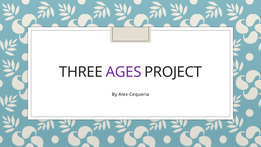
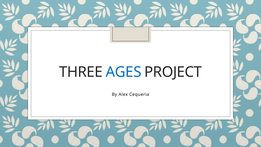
AGES colour: purple -> blue
